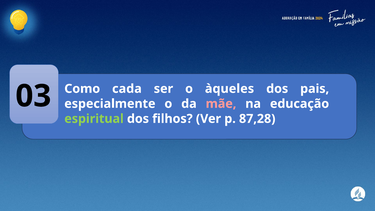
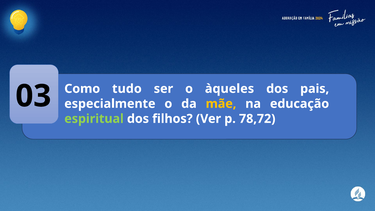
cada: cada -> tudo
mãe colour: pink -> yellow
87,28: 87,28 -> 78,72
